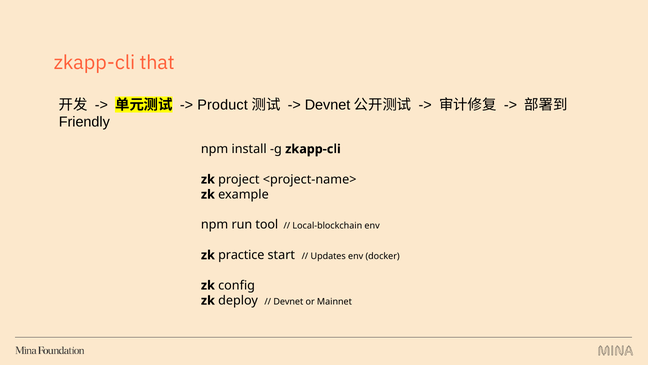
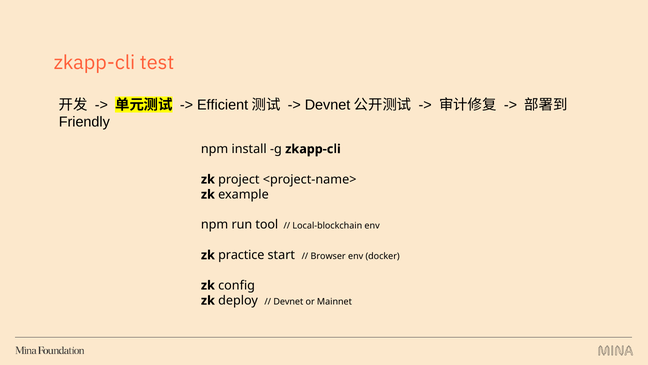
that: that -> test
Product: Product -> Efficient
Updates: Updates -> Browser
